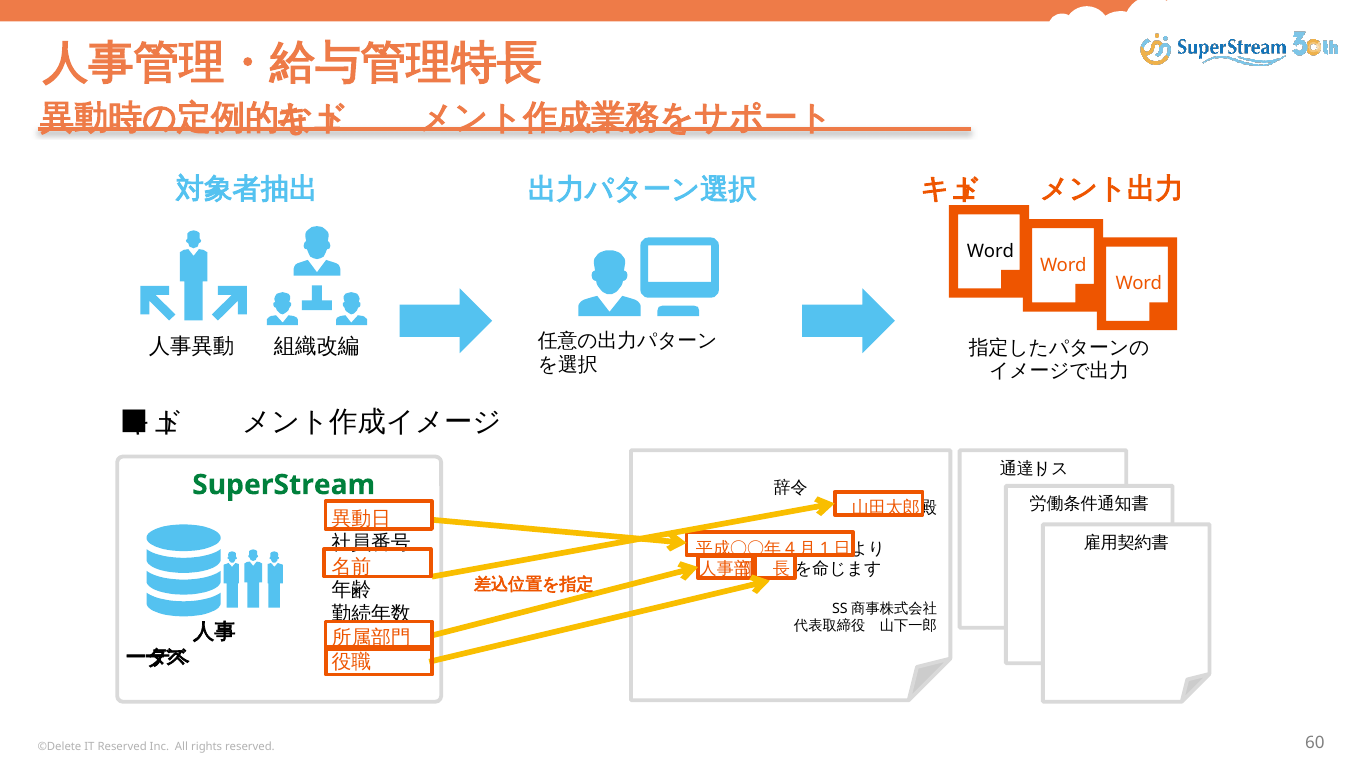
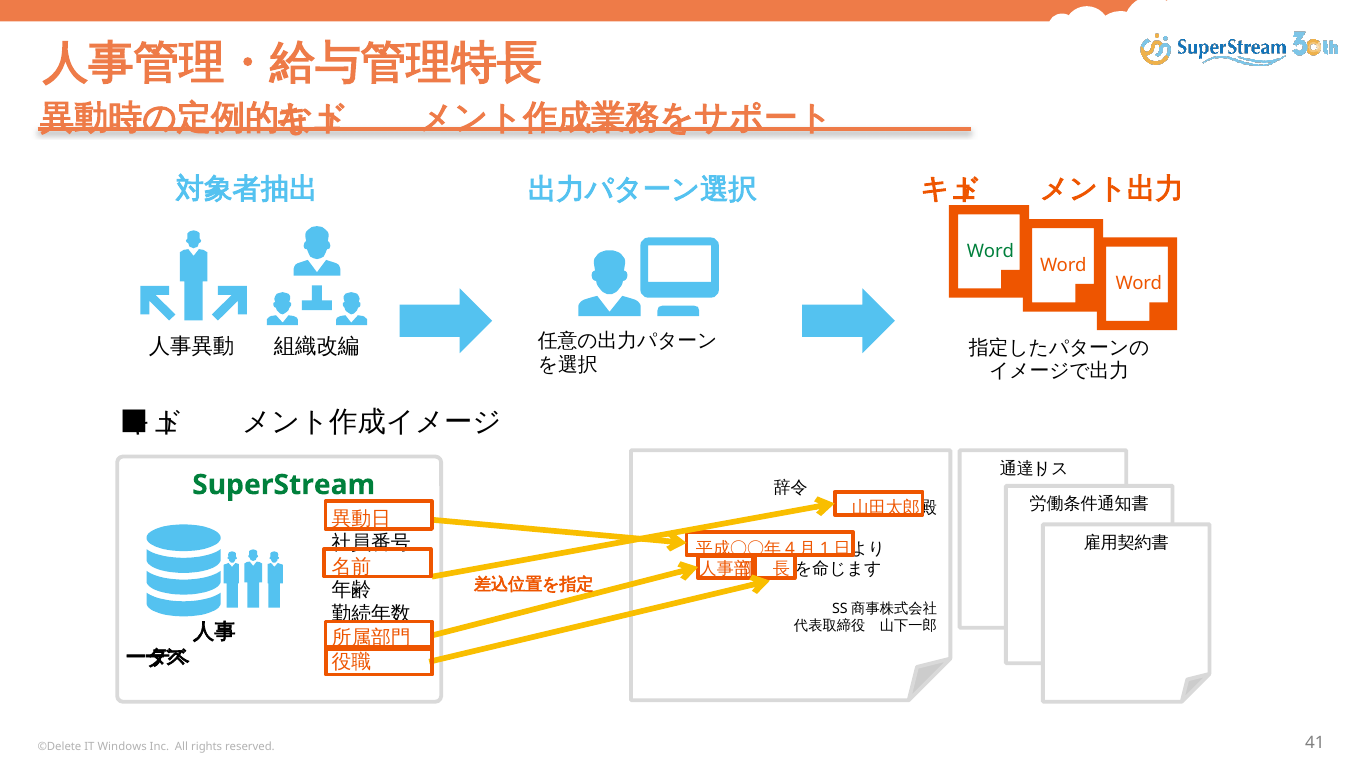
Word at (990, 251) colour: black -> green
IT Reserved: Reserved -> Windows
60: 60 -> 41
